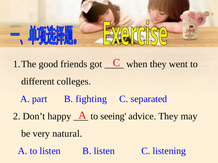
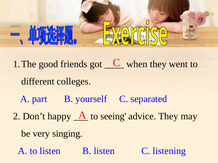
fighting: fighting -> yourself
natural: natural -> singing
